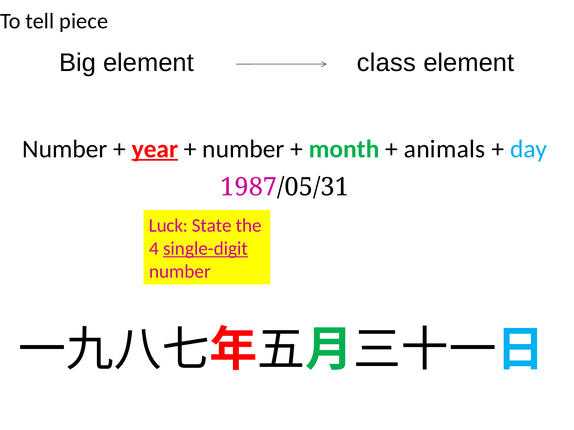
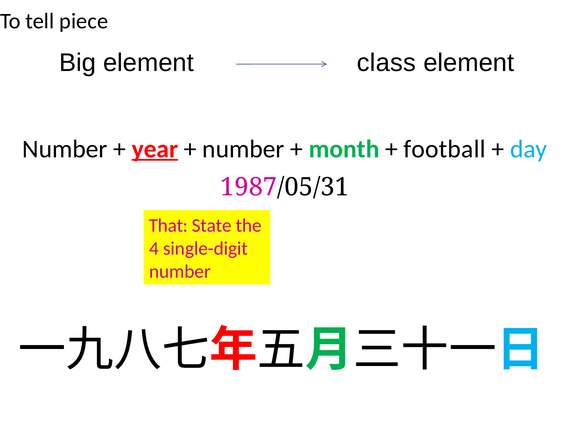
animals: animals -> football
Luck: Luck -> That
single-digit underline: present -> none
